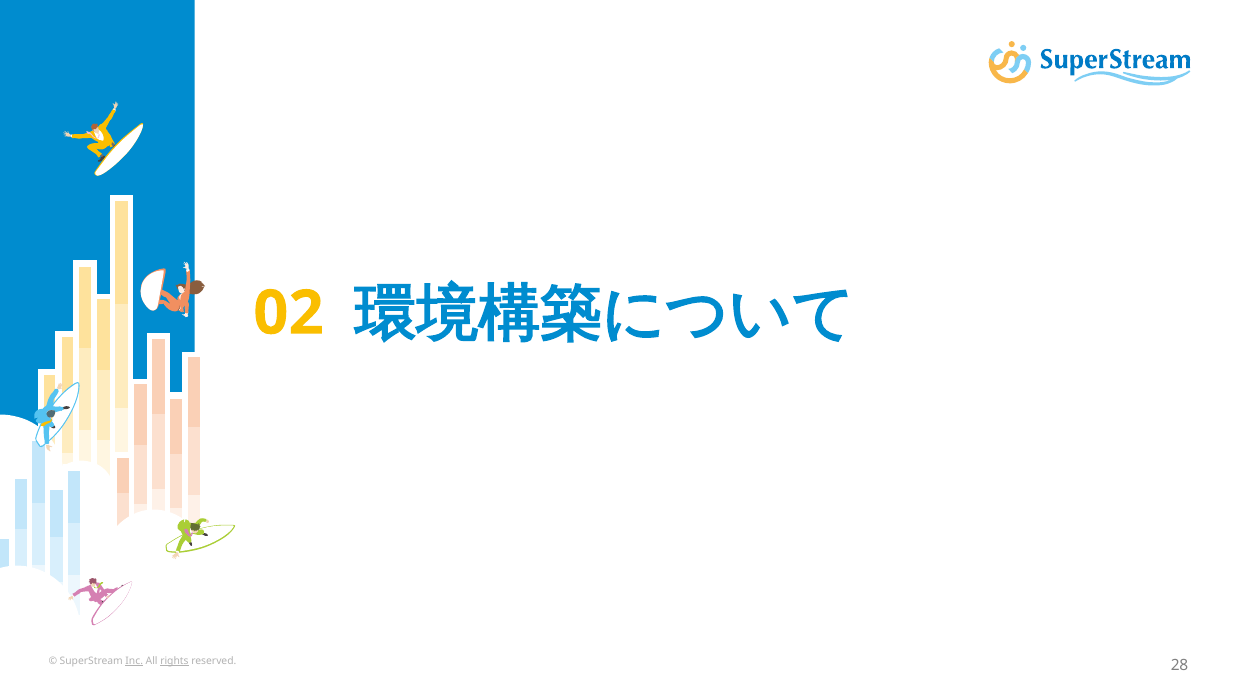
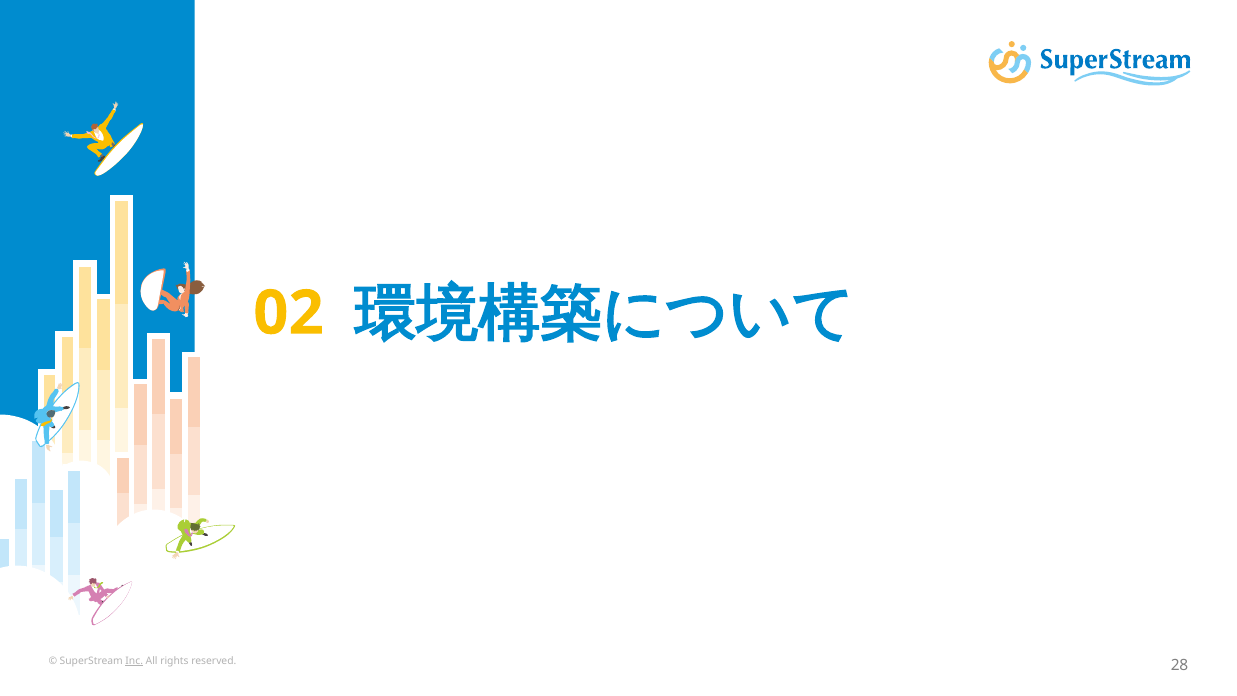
rights underline: present -> none
